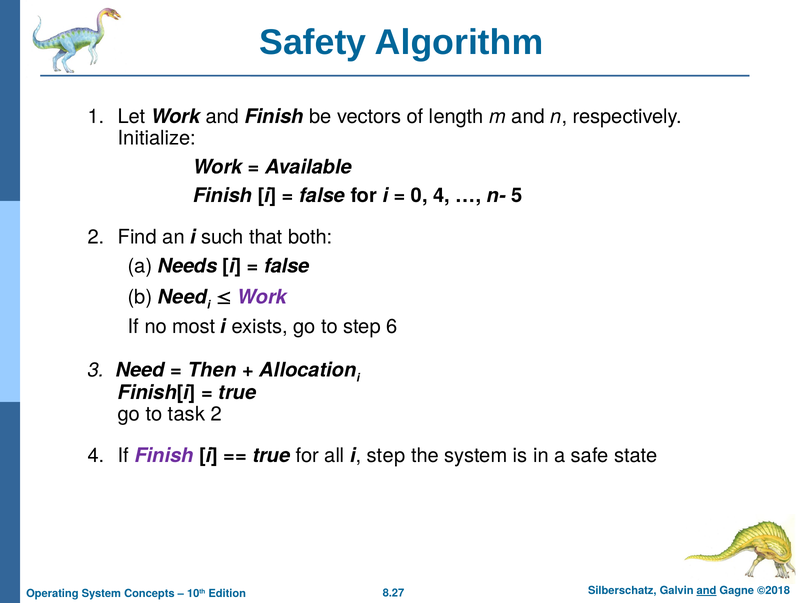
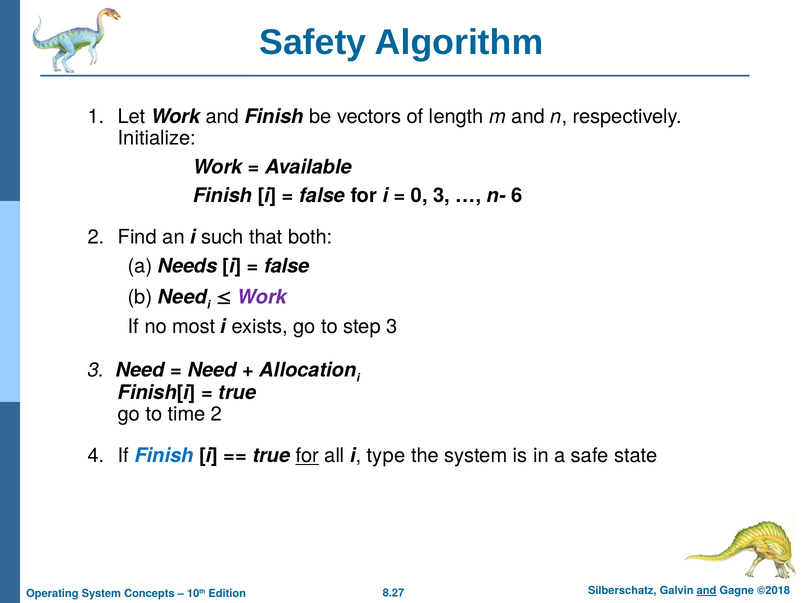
0 4: 4 -> 3
5: 5 -> 6
step 6: 6 -> 3
Then at (212, 370): Then -> Need
task: task -> time
Finish at (164, 455) colour: purple -> blue
for at (307, 455) underline: none -> present
i step: step -> type
